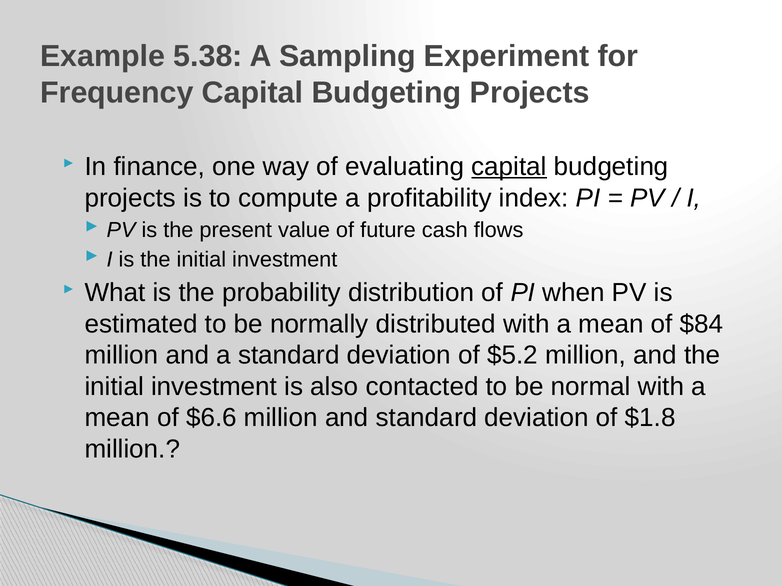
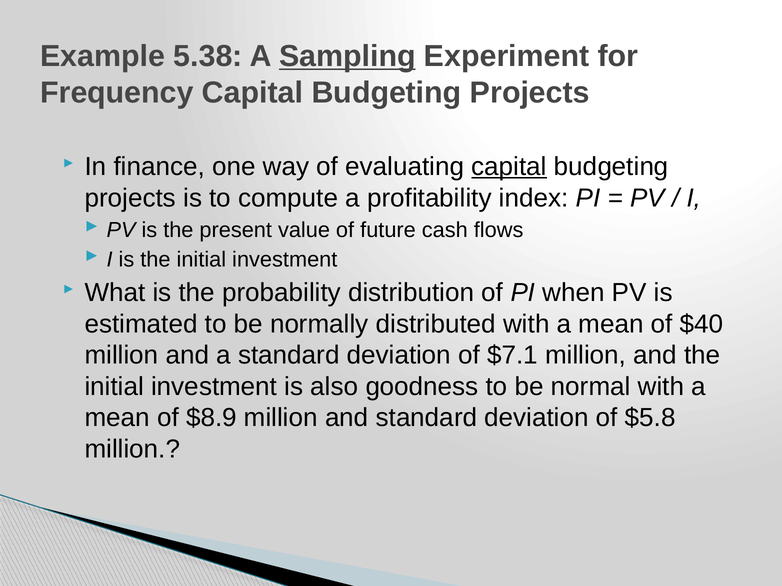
Sampling underline: none -> present
$84: $84 -> $40
$5.2: $5.2 -> $7.1
contacted: contacted -> goodness
$6.6: $6.6 -> $8.9
$1.8: $1.8 -> $5.8
